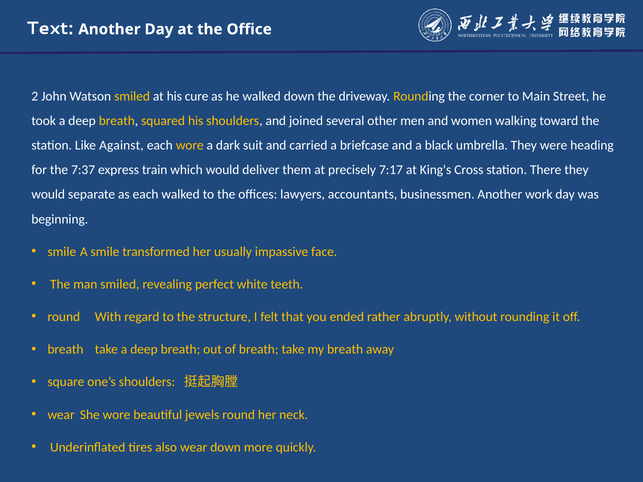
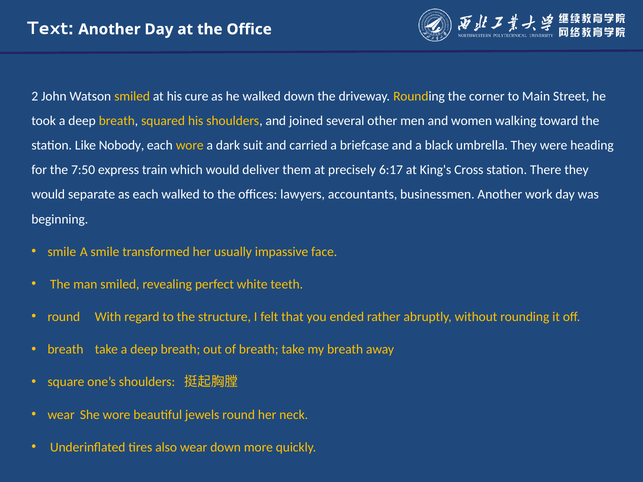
Against: Against -> Nobody
7:37: 7:37 -> 7:50
7:17: 7:17 -> 6:17
